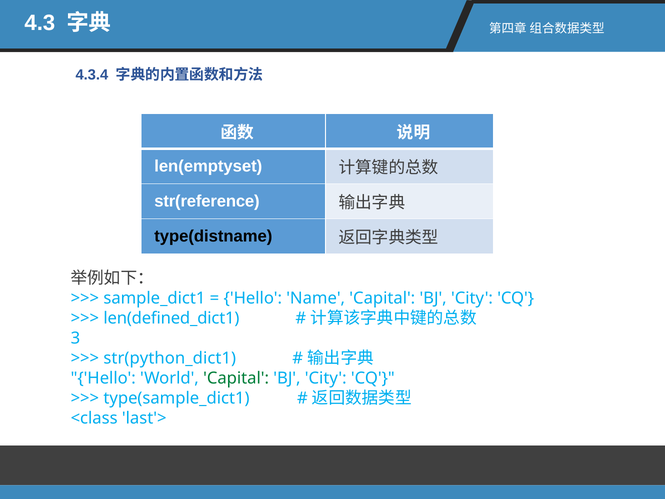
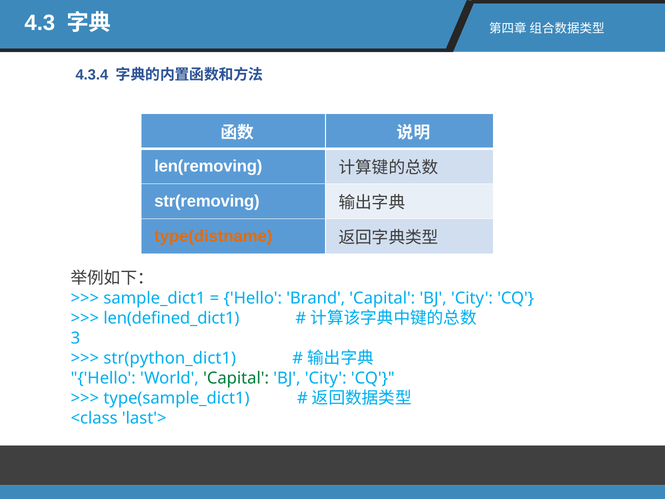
len(emptyset: len(emptyset -> len(removing
str(reference: str(reference -> str(removing
type(distname colour: black -> orange
Name: Name -> Brand
